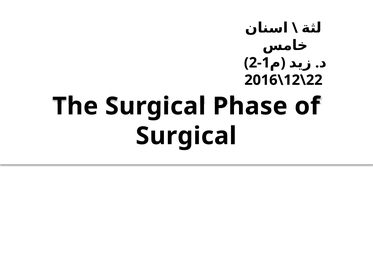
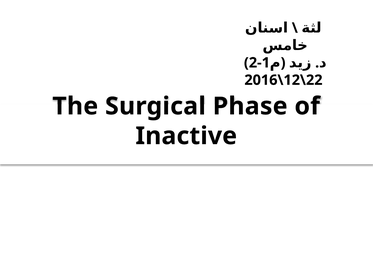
Surgical at (186, 136): Surgical -> Inactive
